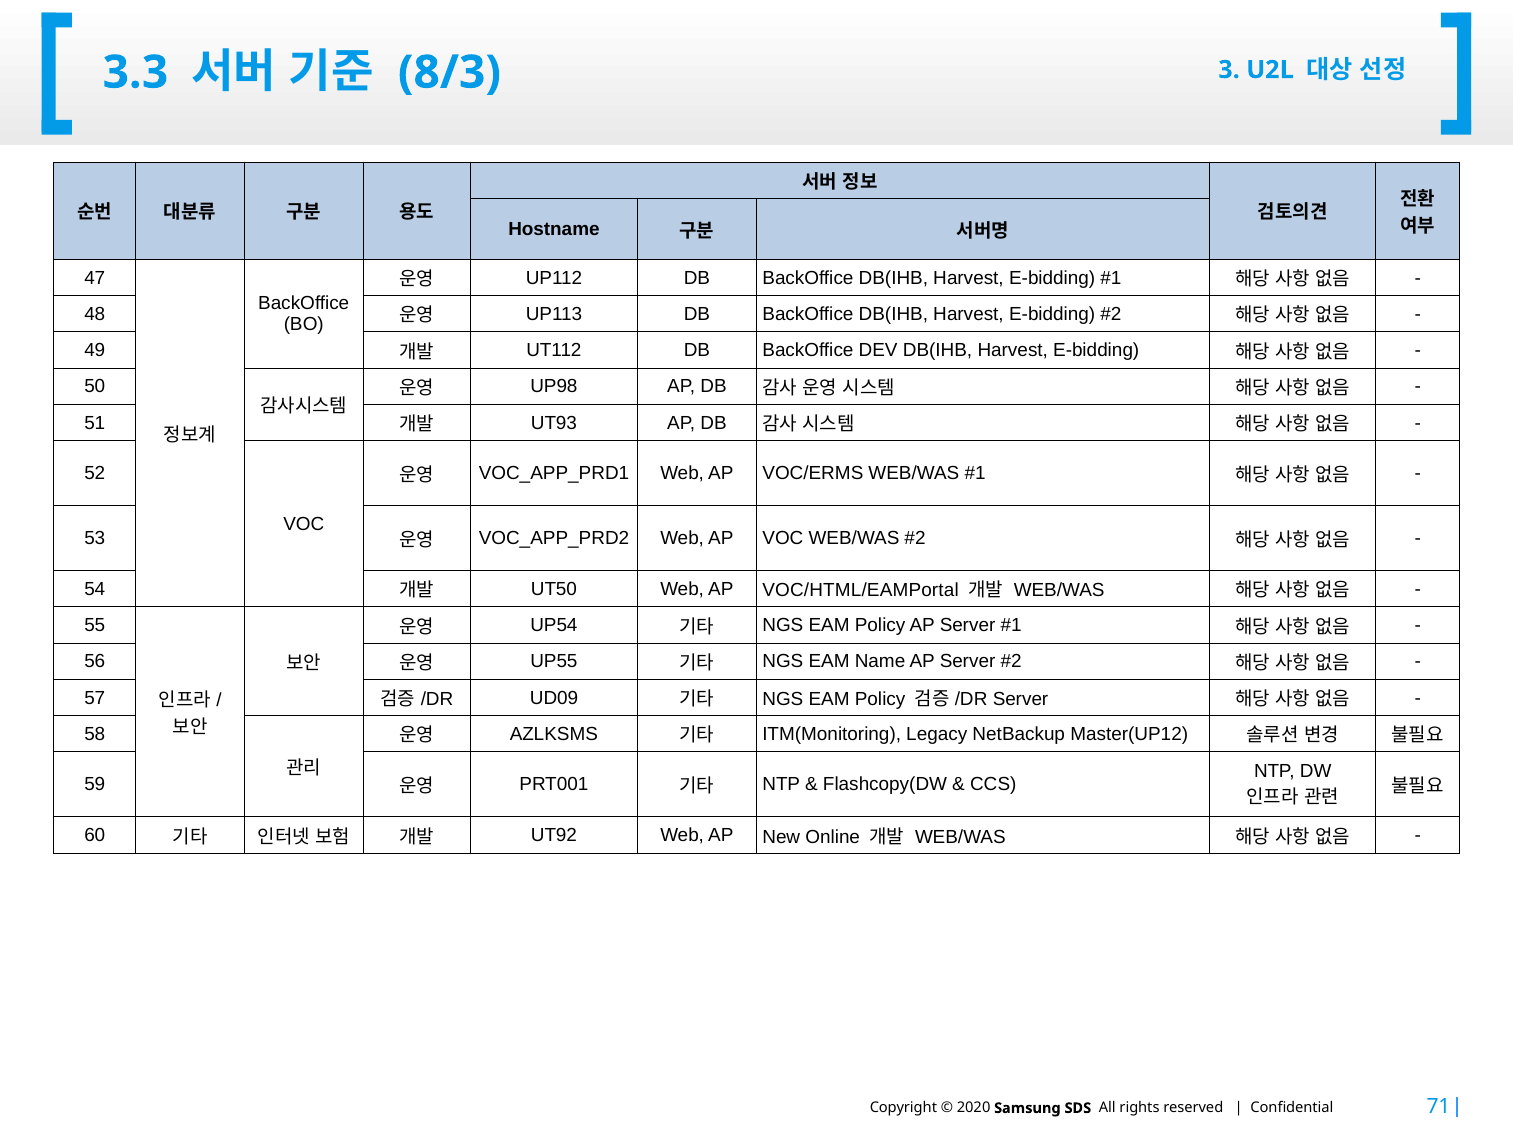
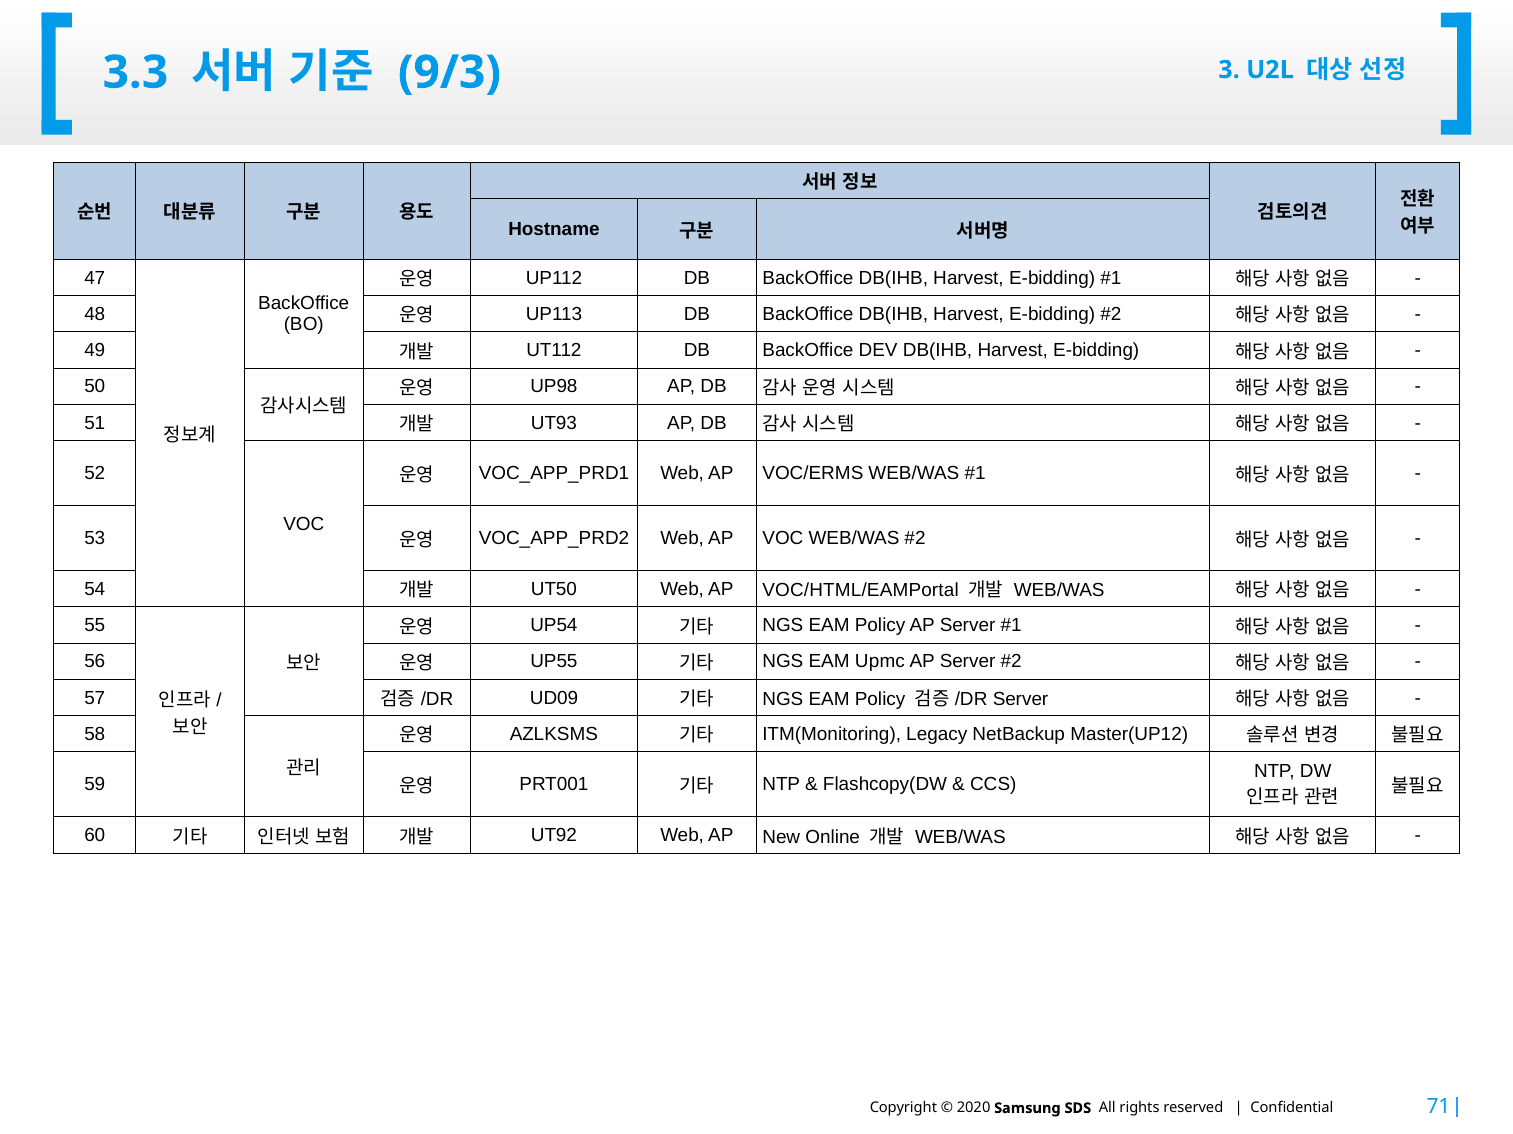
8/3: 8/3 -> 9/3
Name: Name -> Upmc
